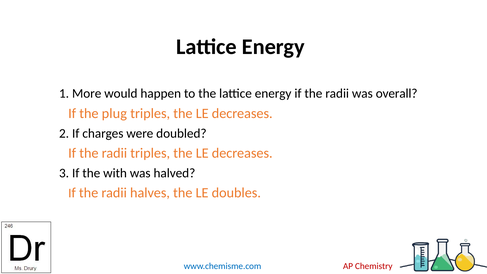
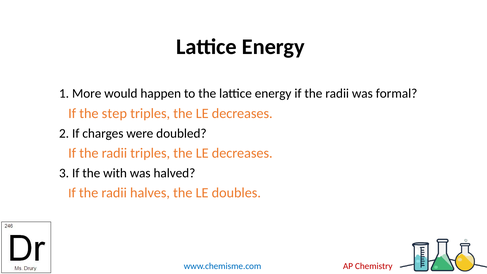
overall: overall -> formal
plug: plug -> step
